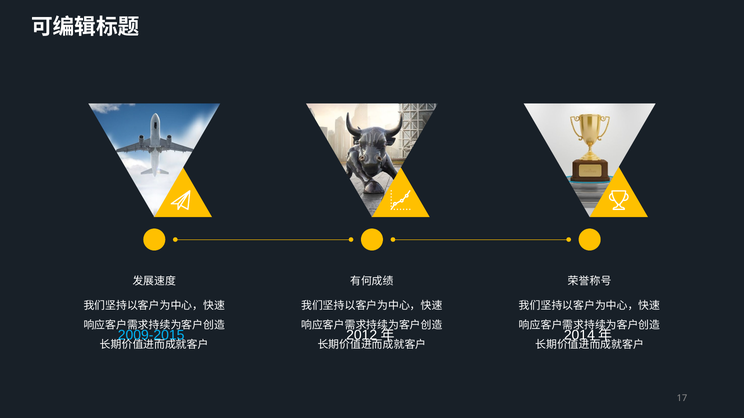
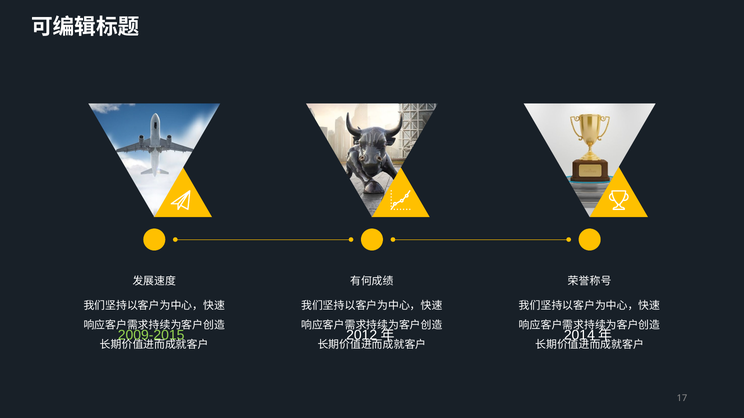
2009-2015 colour: light blue -> light green
